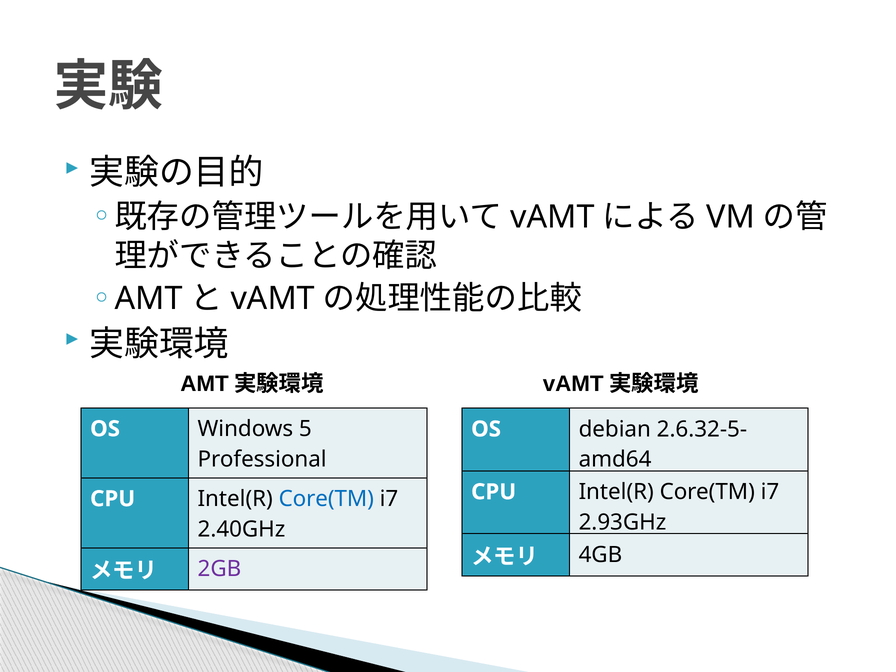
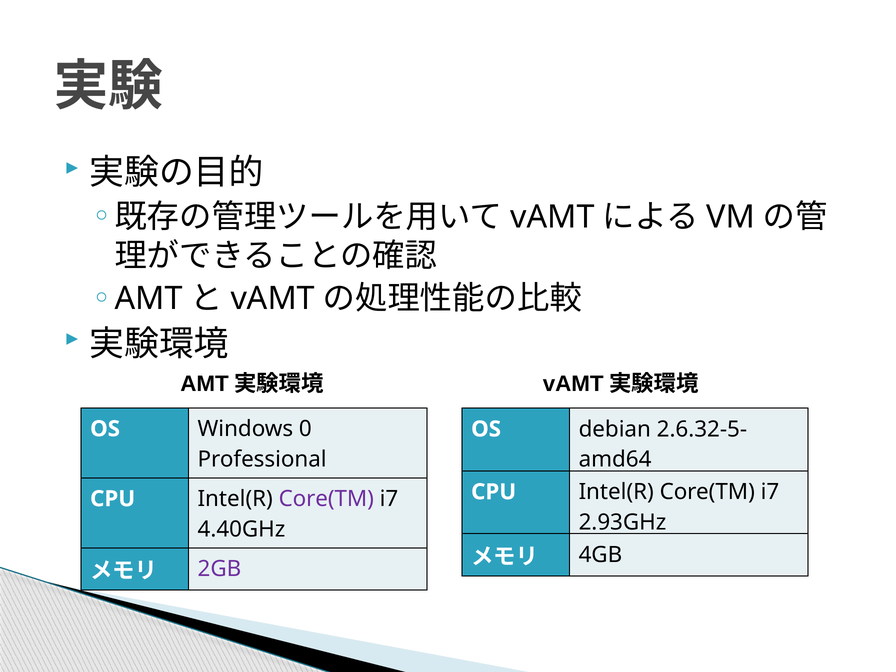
5: 5 -> 0
Core(TM at (326, 499) colour: blue -> purple
2.40GHz: 2.40GHz -> 4.40GHz
